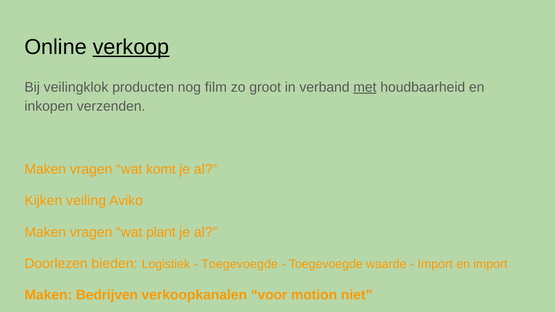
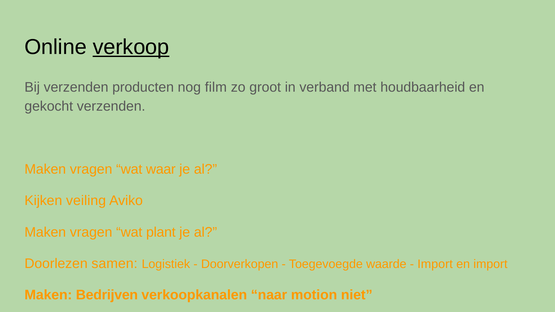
Bij veilingklok: veilingklok -> verzenden
met underline: present -> none
inkopen: inkopen -> gekocht
komt: komt -> waar
bieden: bieden -> samen
Toegevoegde at (240, 264): Toegevoegde -> Doorverkopen
voor: voor -> naar
